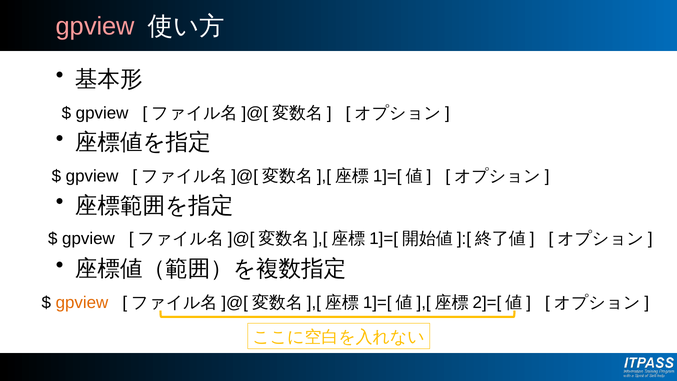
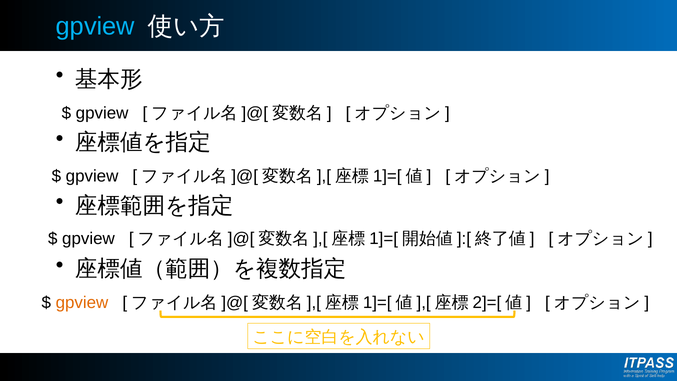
gpview at (95, 27) colour: pink -> light blue
